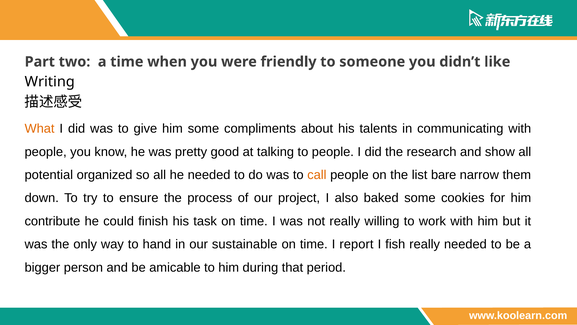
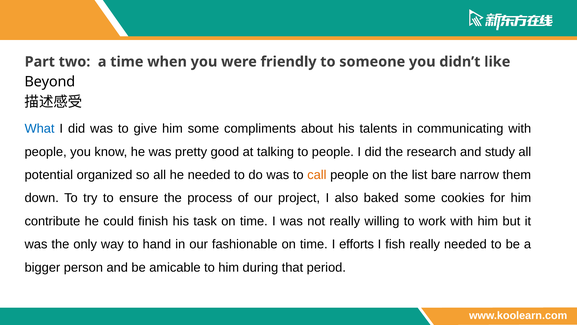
Writing: Writing -> Beyond
What colour: orange -> blue
show: show -> study
sustainable: sustainable -> fashionable
report: report -> efforts
